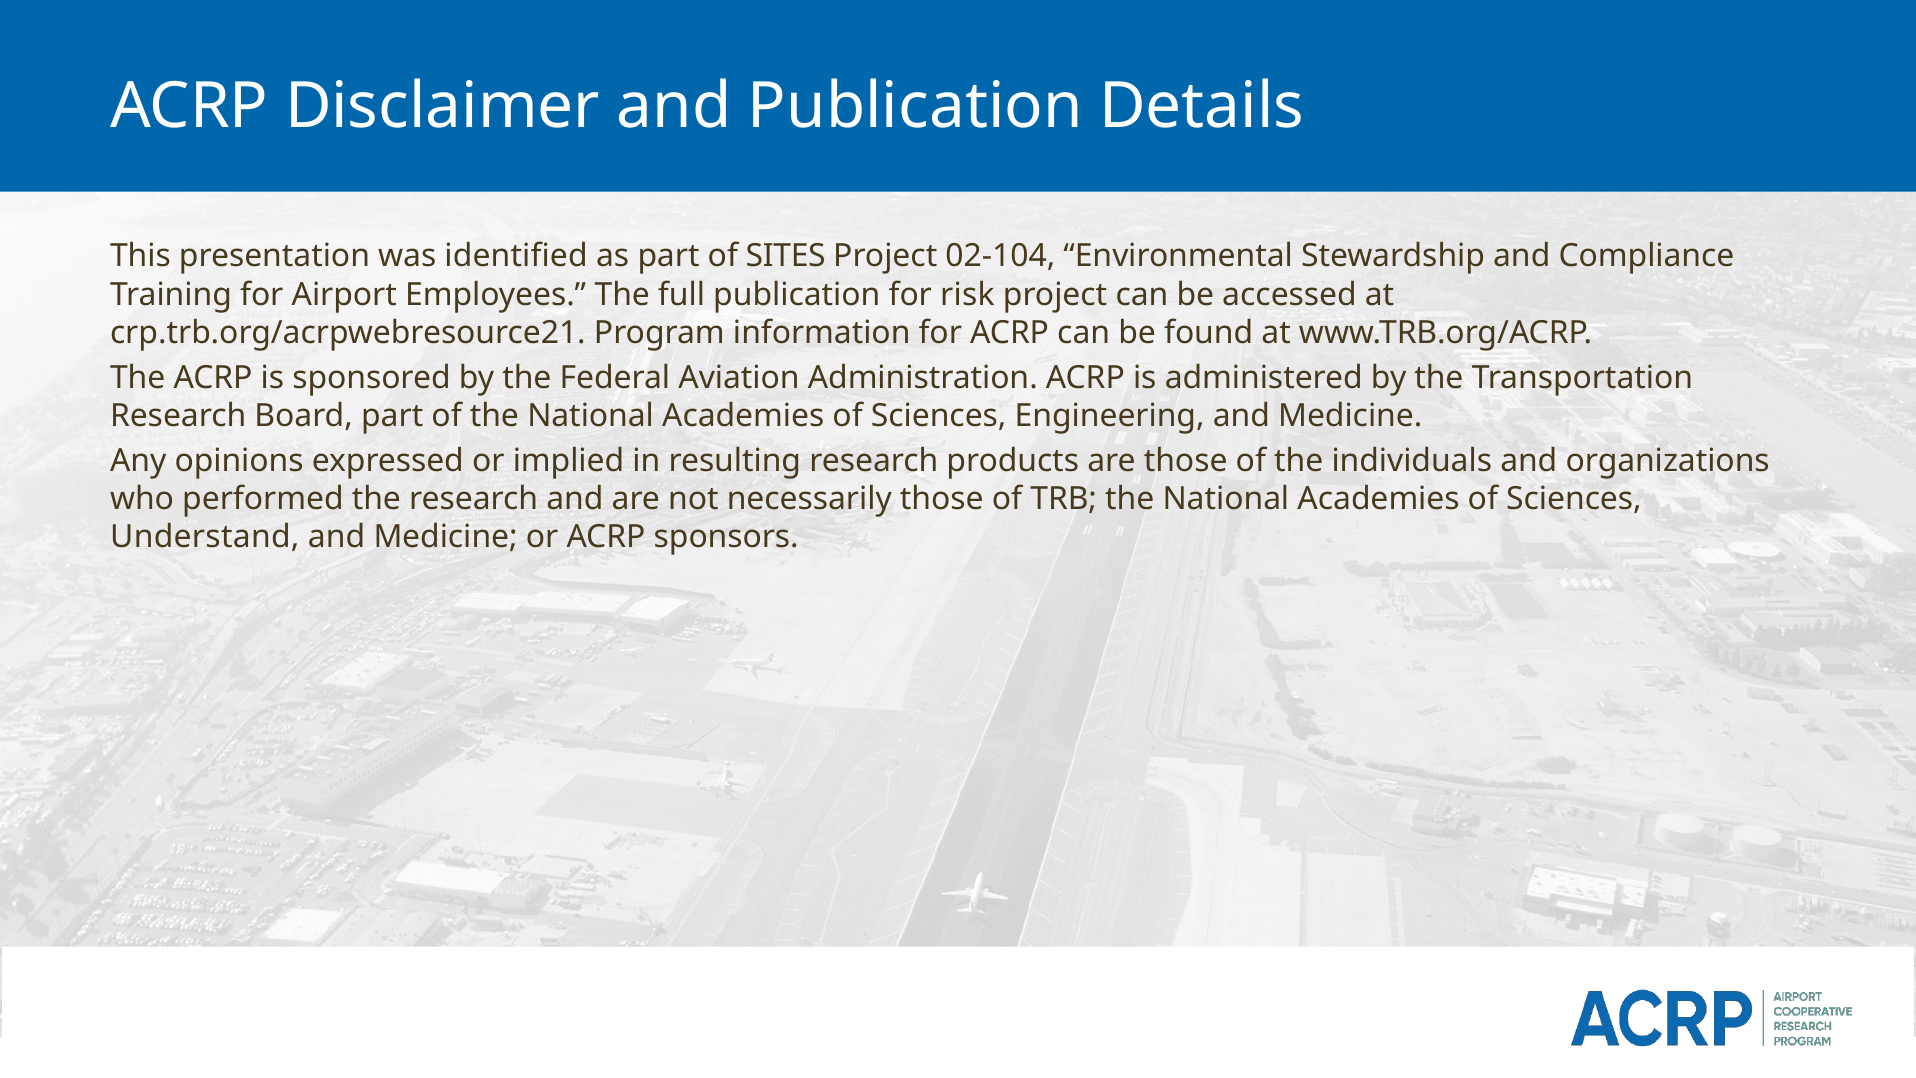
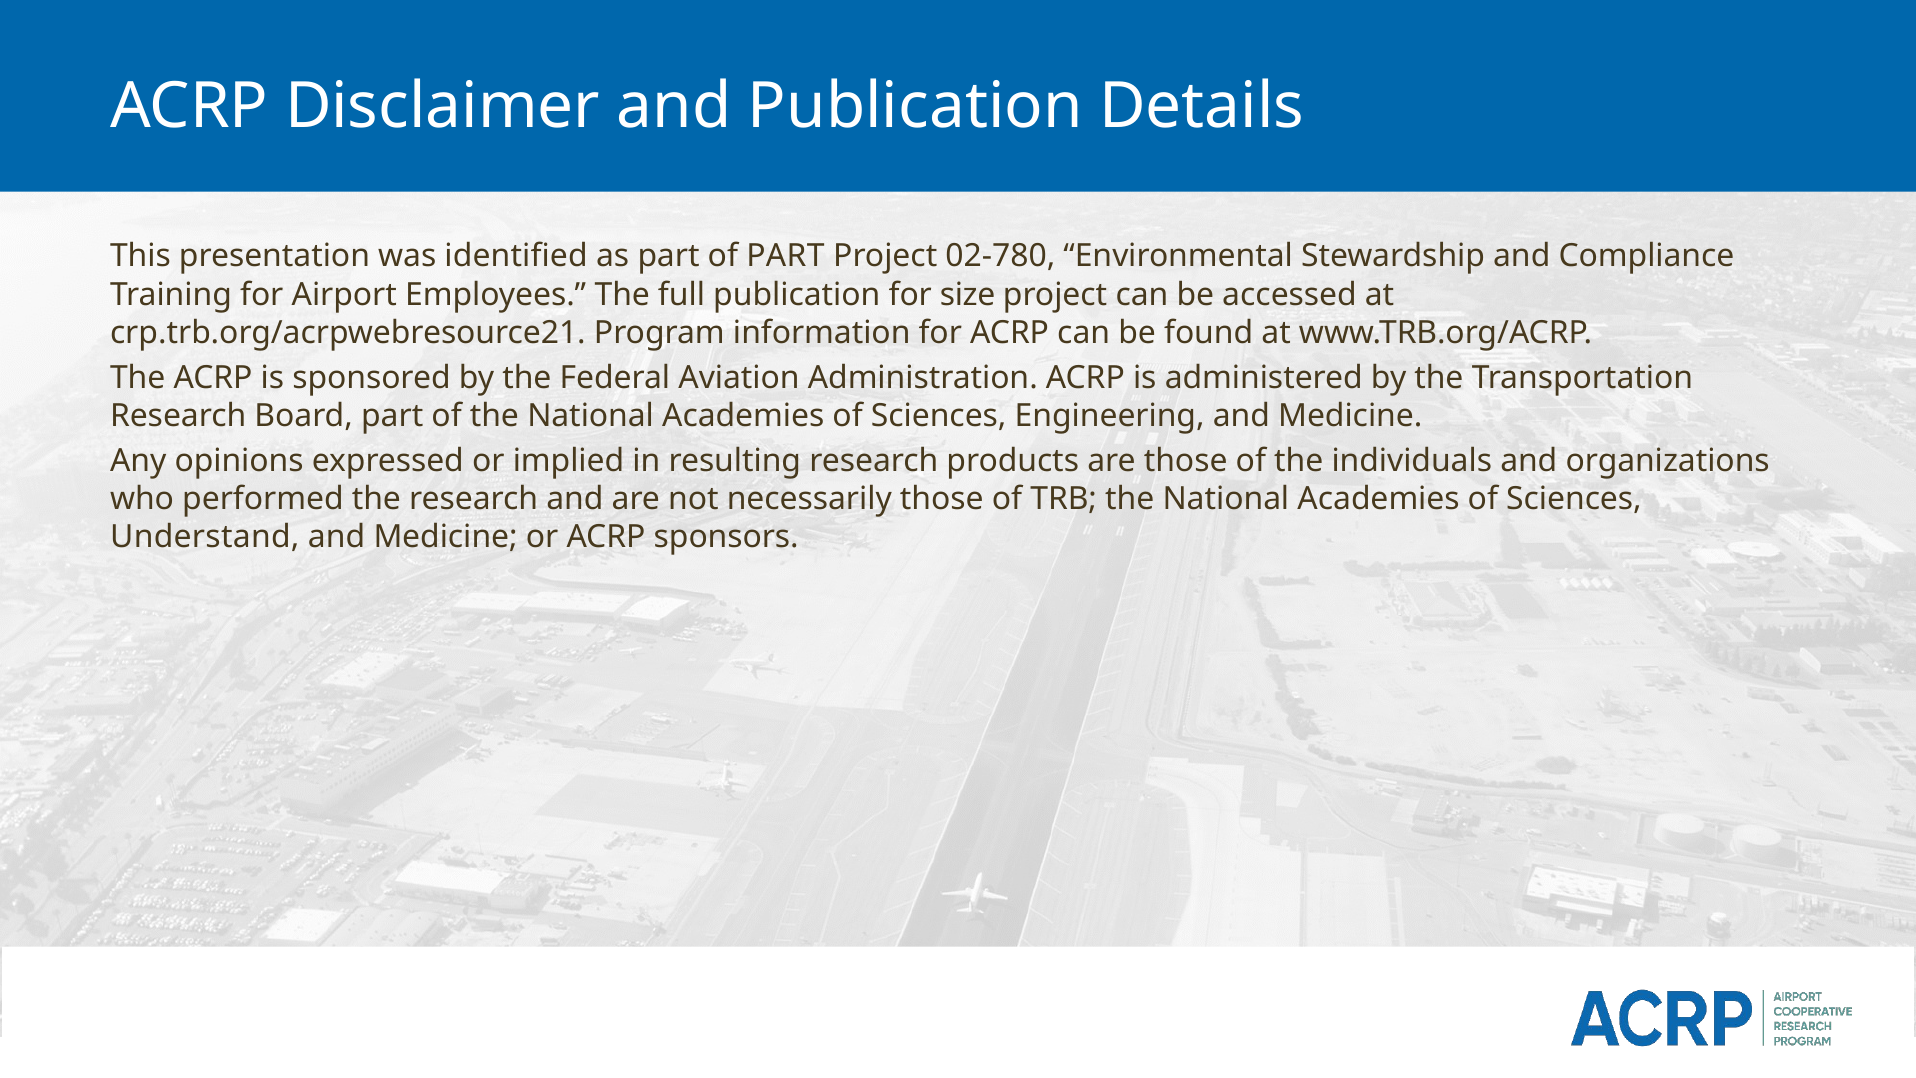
of SITES: SITES -> PART
02-104: 02-104 -> 02-780
risk: risk -> size
